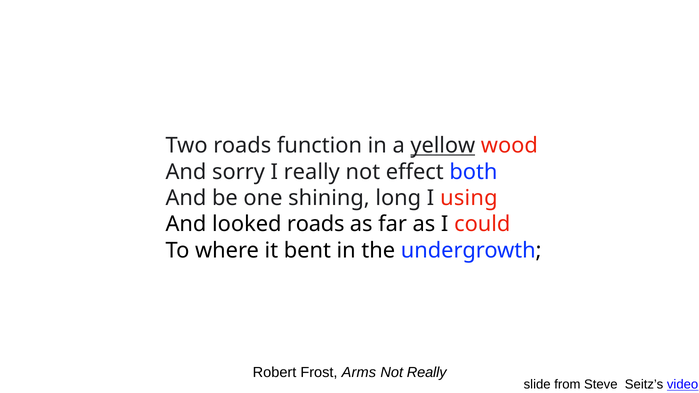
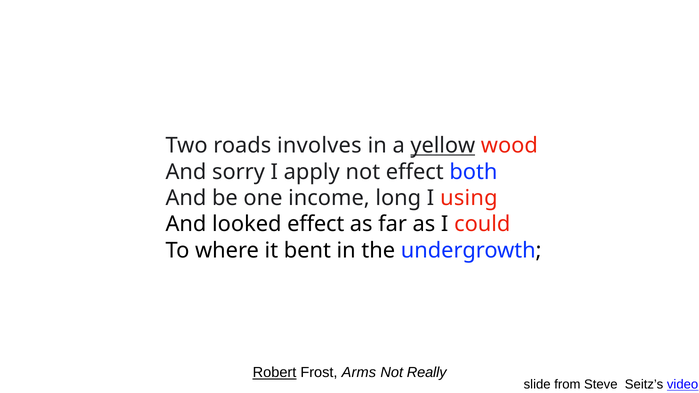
function: function -> involves
I really: really -> apply
shining: shining -> income
looked roads: roads -> effect
Robert underline: none -> present
